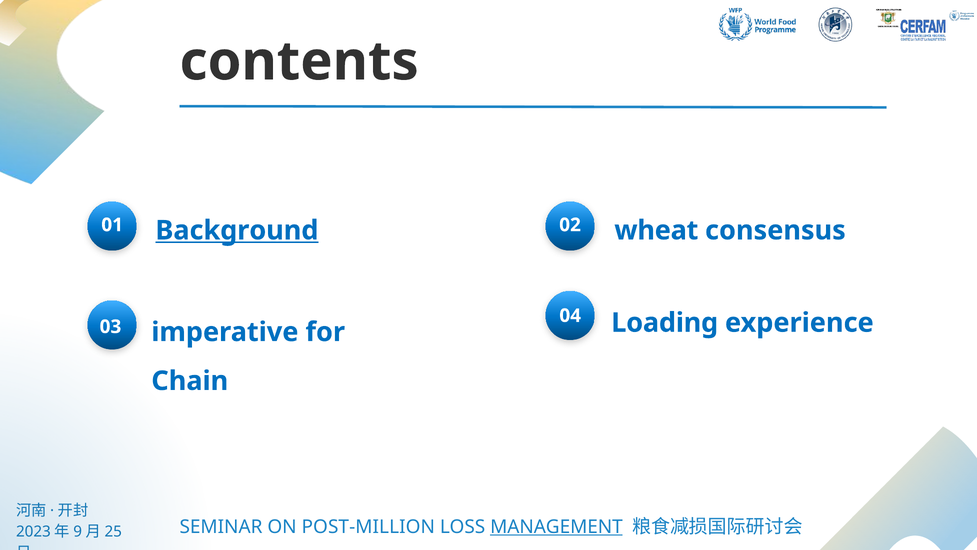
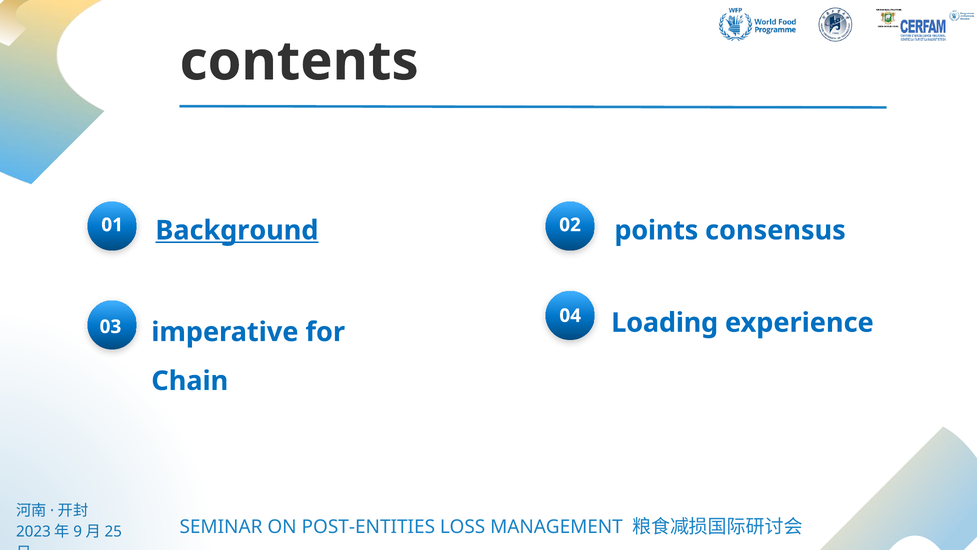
wheat: wheat -> points
POST-MILLION: POST-MILLION -> POST-ENTITIES
MANAGEMENT underline: present -> none
